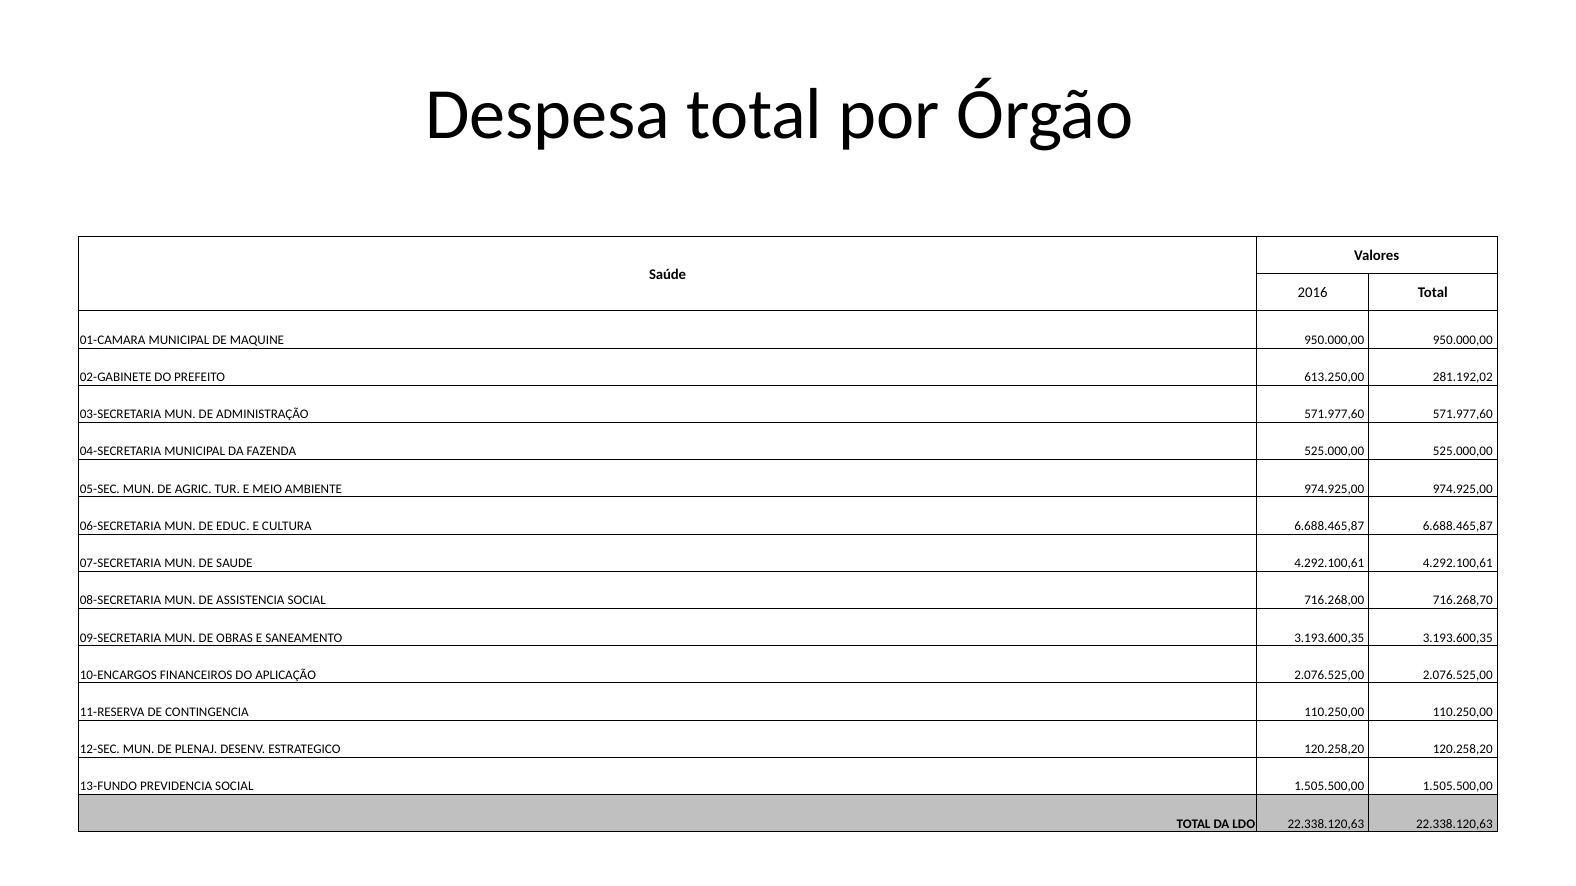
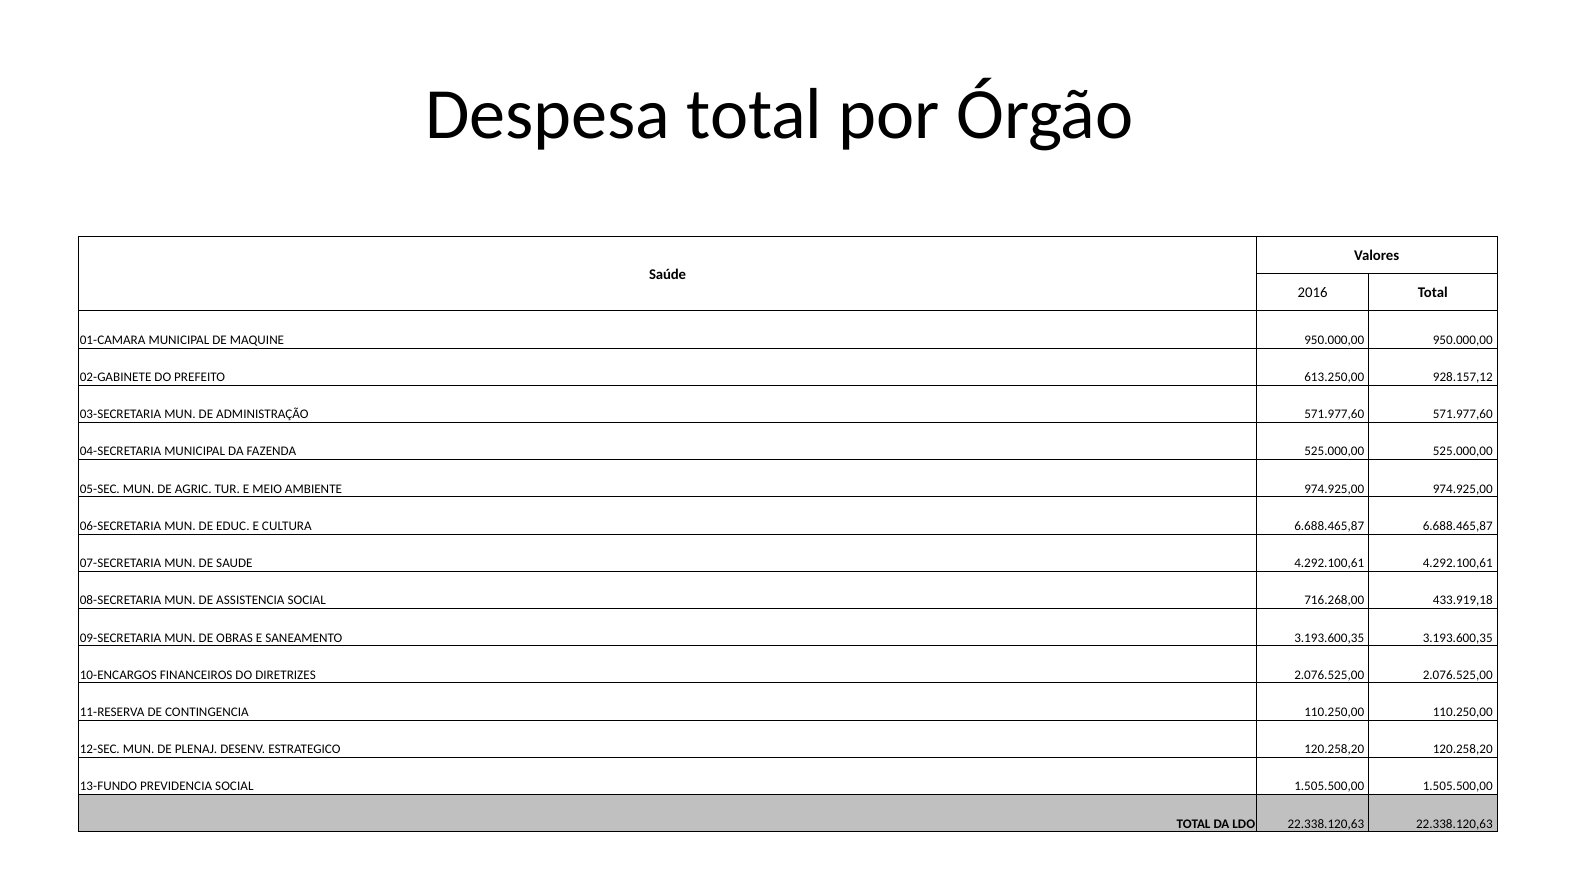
281.192,02: 281.192,02 -> 928.157,12
716.268,70: 716.268,70 -> 433.919,18
APLICAÇÃO: APLICAÇÃO -> DIRETRIZES
